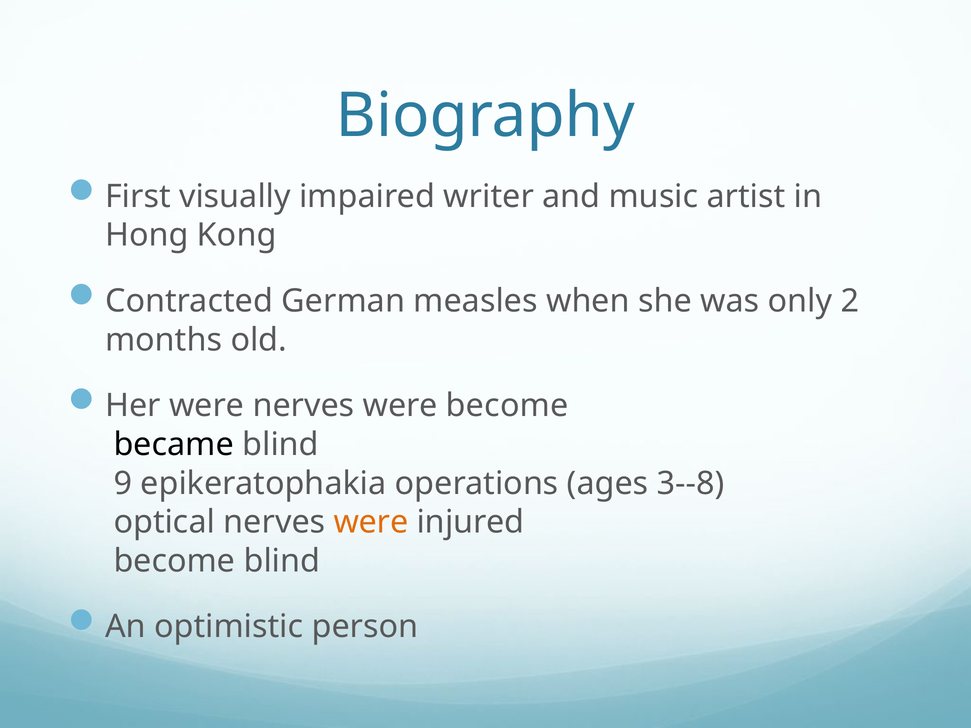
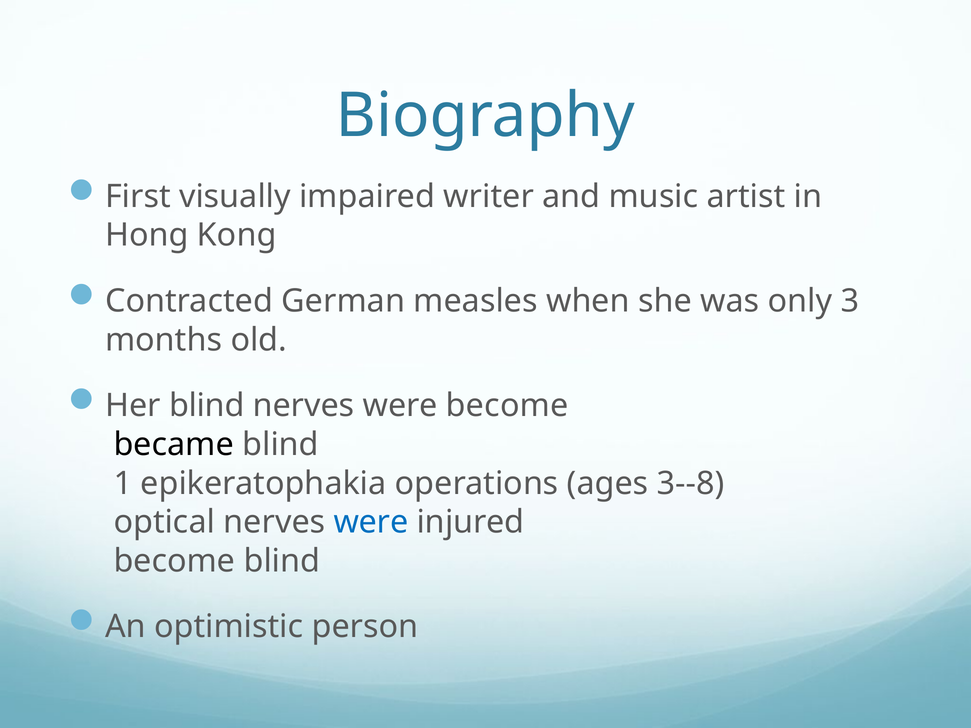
2: 2 -> 3
Her were: were -> blind
9: 9 -> 1
were at (371, 522) colour: orange -> blue
